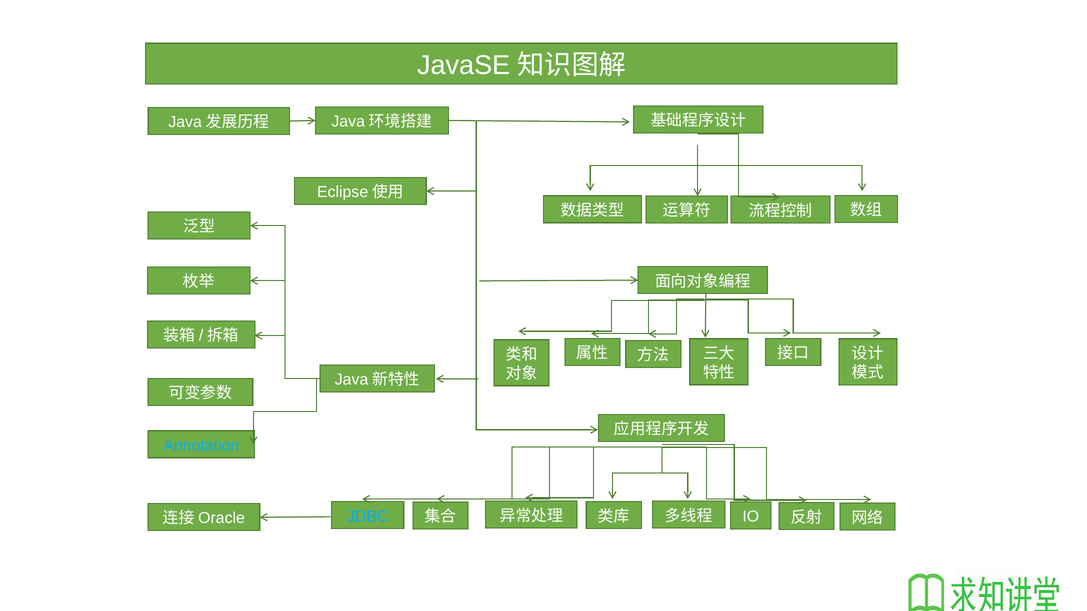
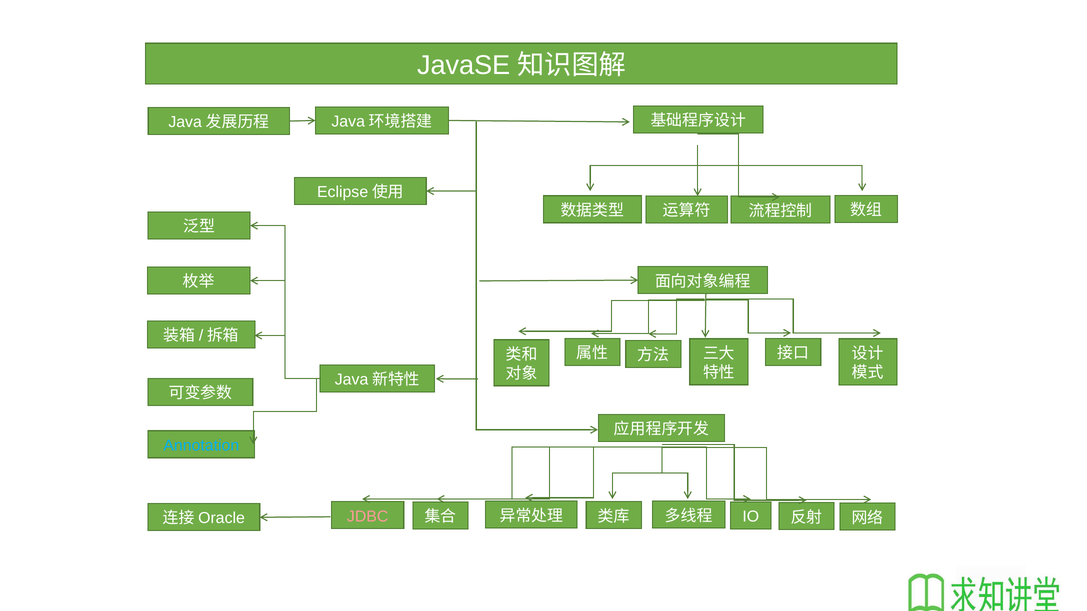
JDBC colour: light blue -> pink
